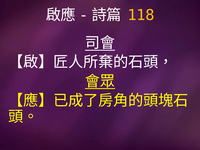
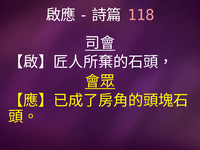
118 colour: yellow -> pink
